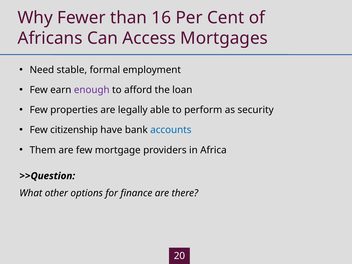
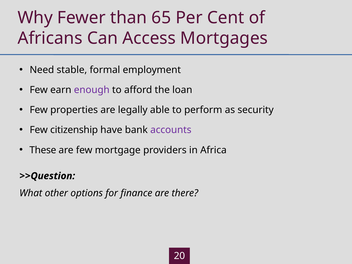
16: 16 -> 65
accounts colour: blue -> purple
Them: Them -> These
